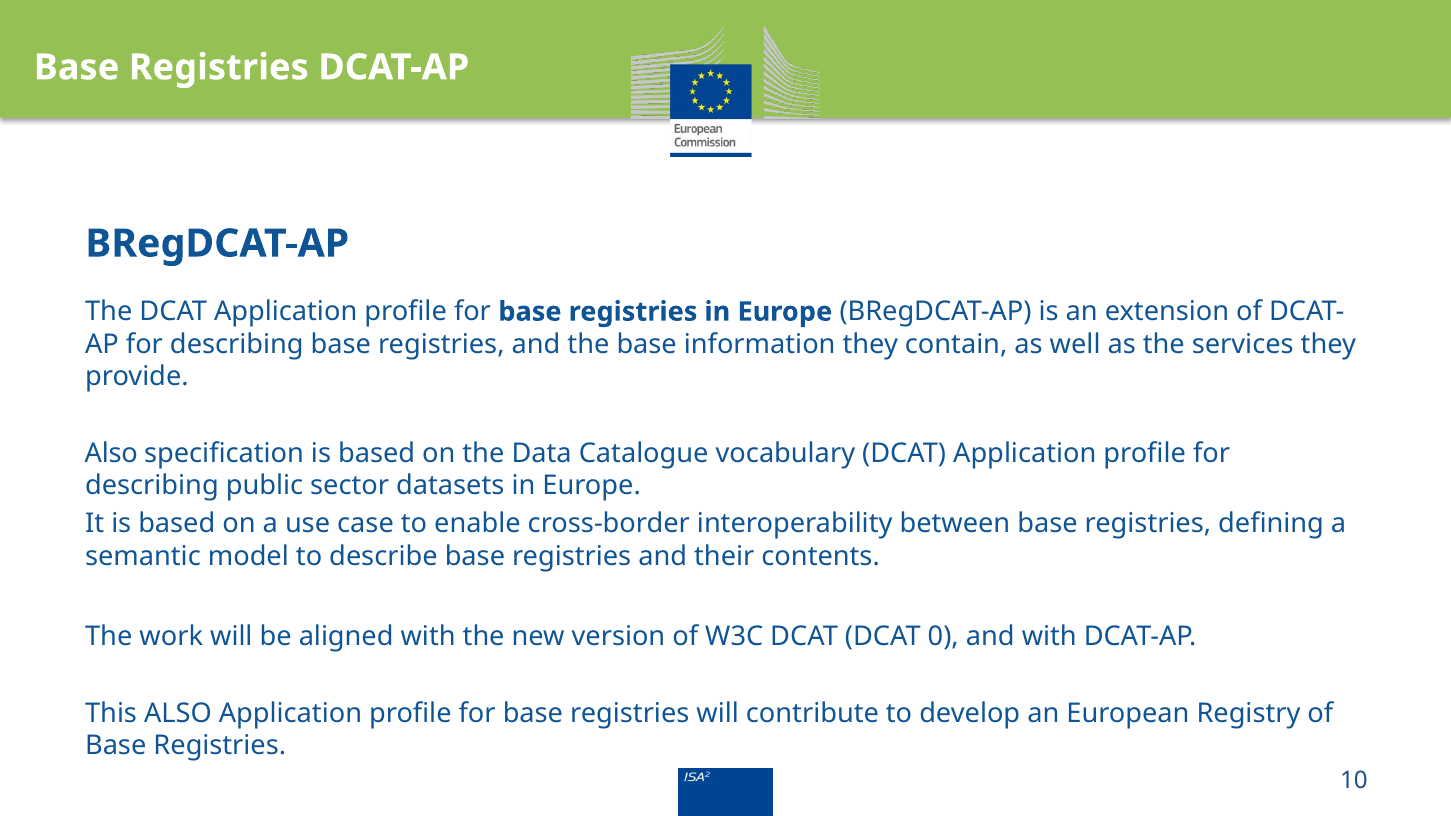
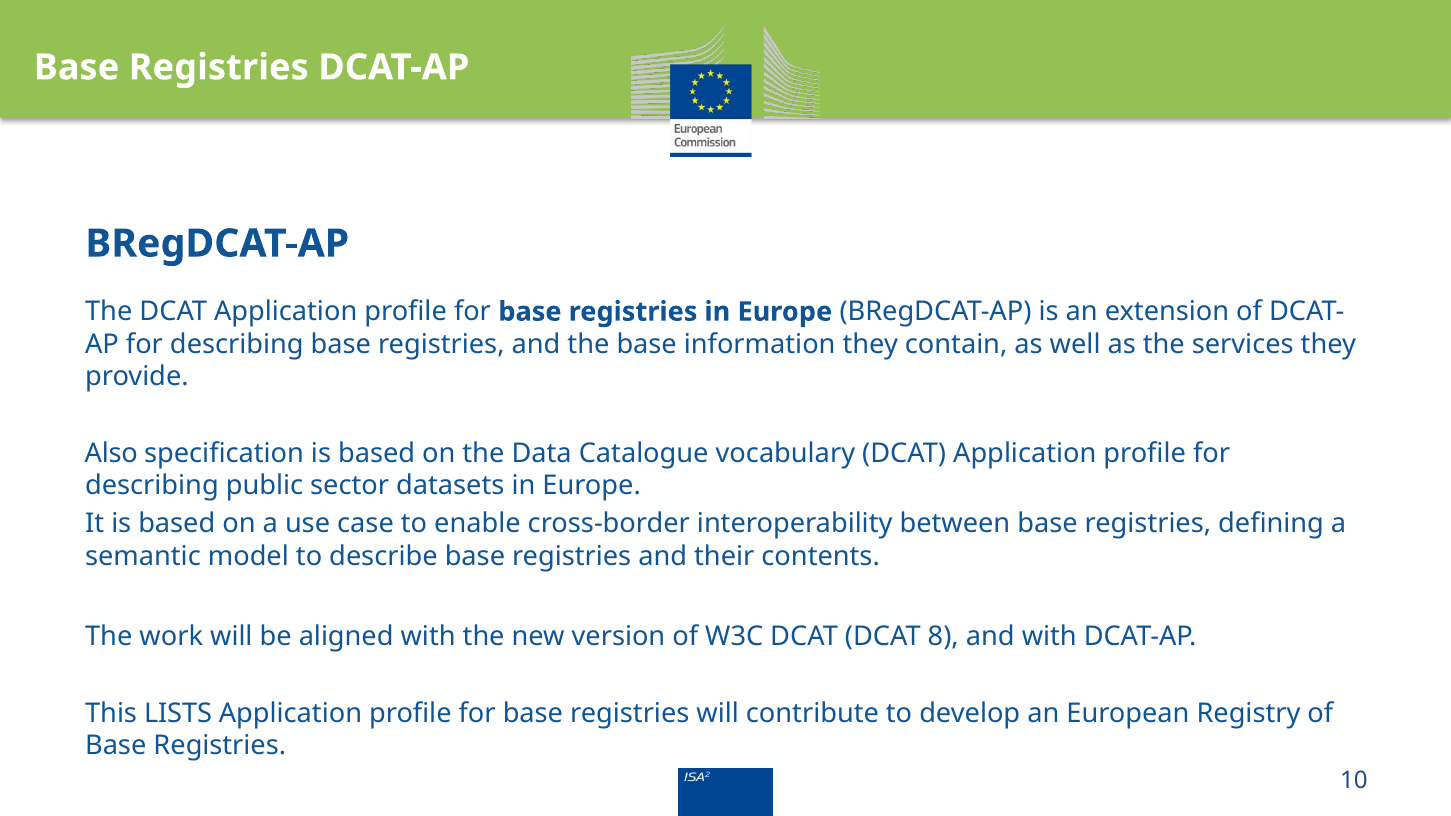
0: 0 -> 8
This ALSO: ALSO -> LISTS
